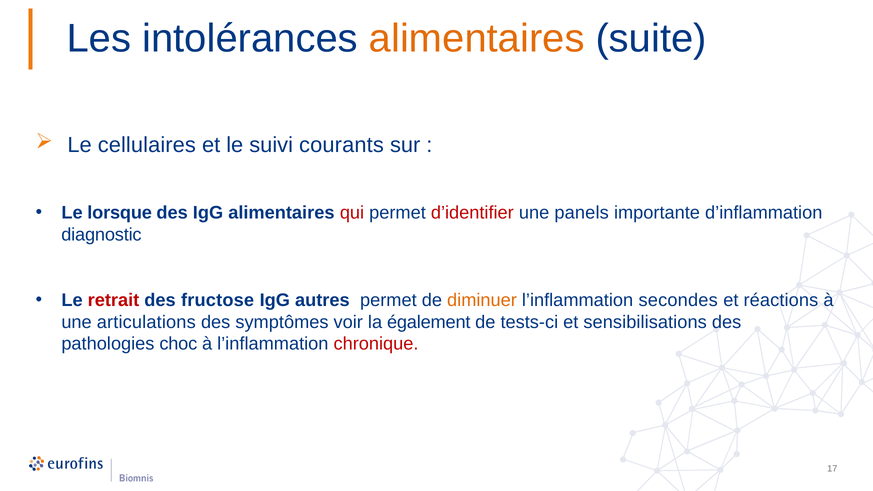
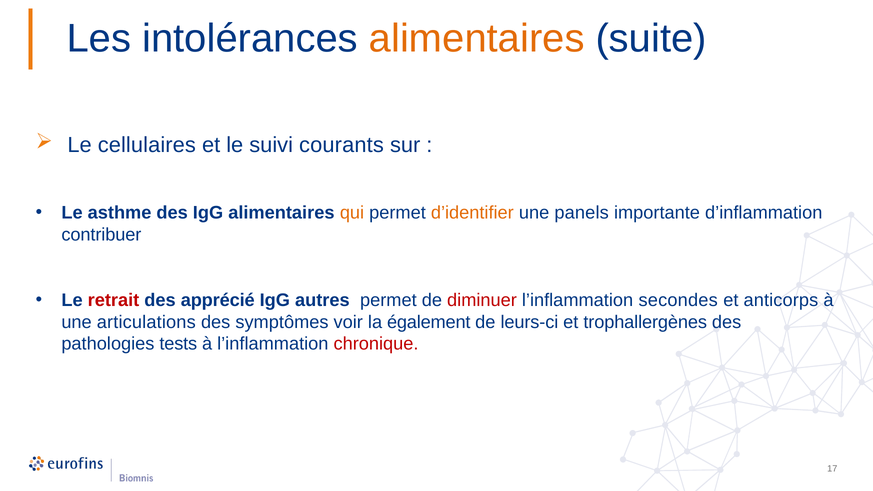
lorsque: lorsque -> asthme
qui colour: red -> orange
d’identifier colour: red -> orange
diagnostic: diagnostic -> contribuer
fructose: fructose -> apprécié
diminuer colour: orange -> red
réactions: réactions -> anticorps
tests-ci: tests-ci -> leurs-ci
sensibilisations: sensibilisations -> trophallergènes
choc: choc -> tests
